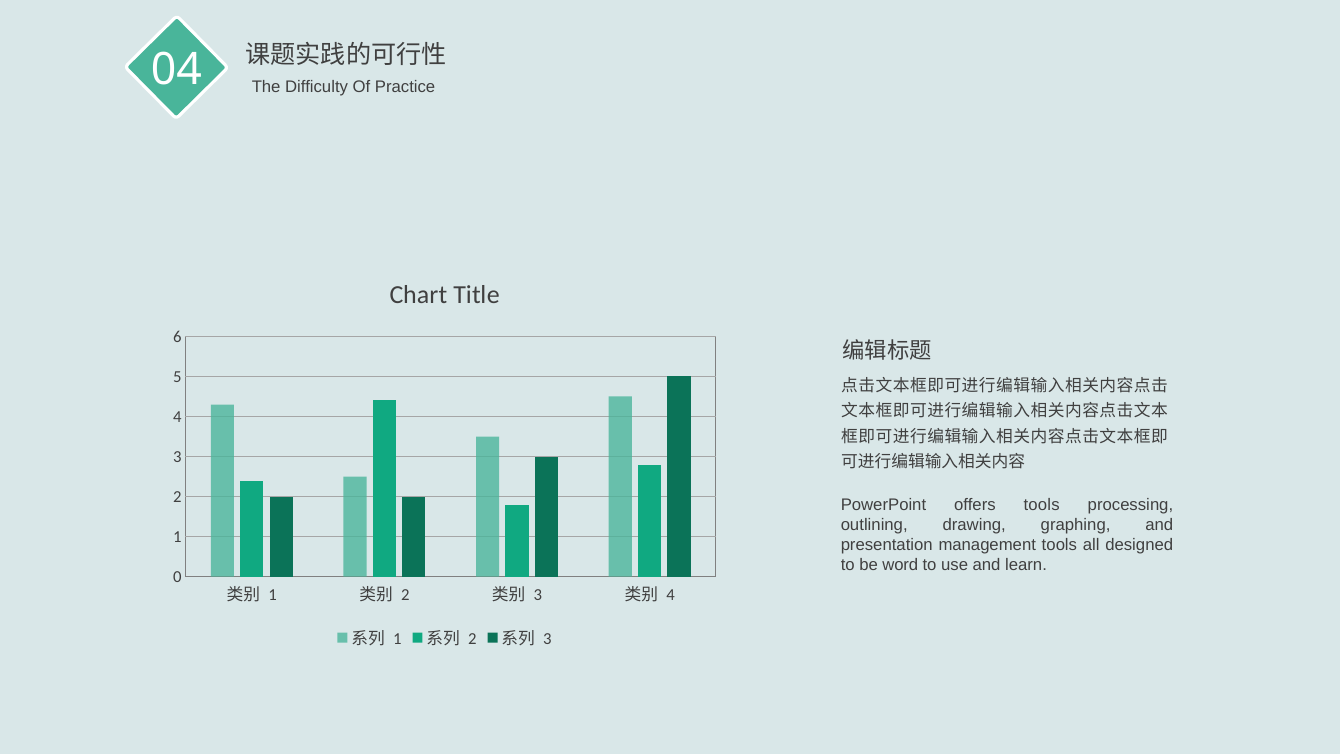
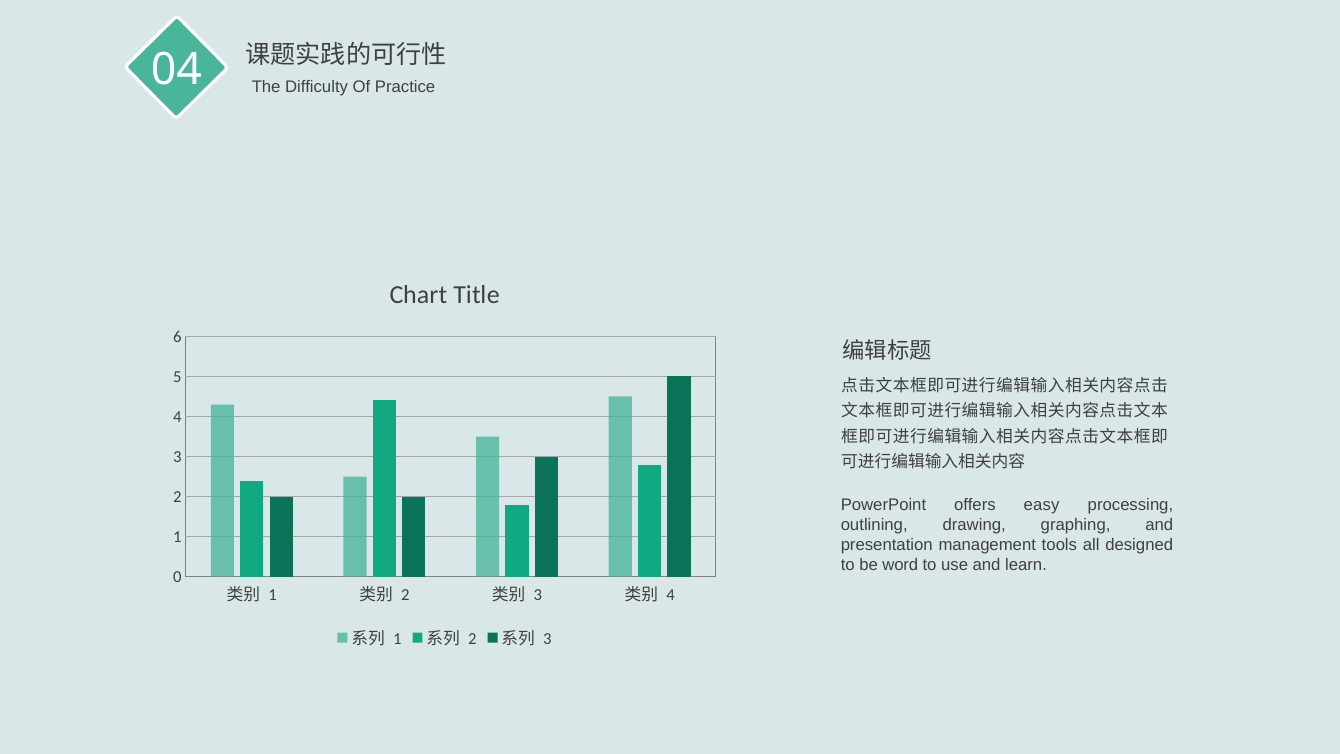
offers tools: tools -> easy
